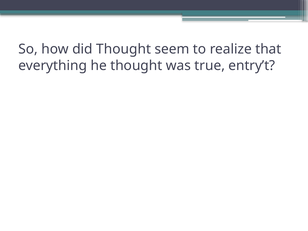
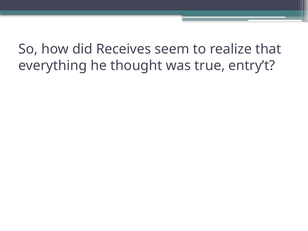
did Thought: Thought -> Receives
